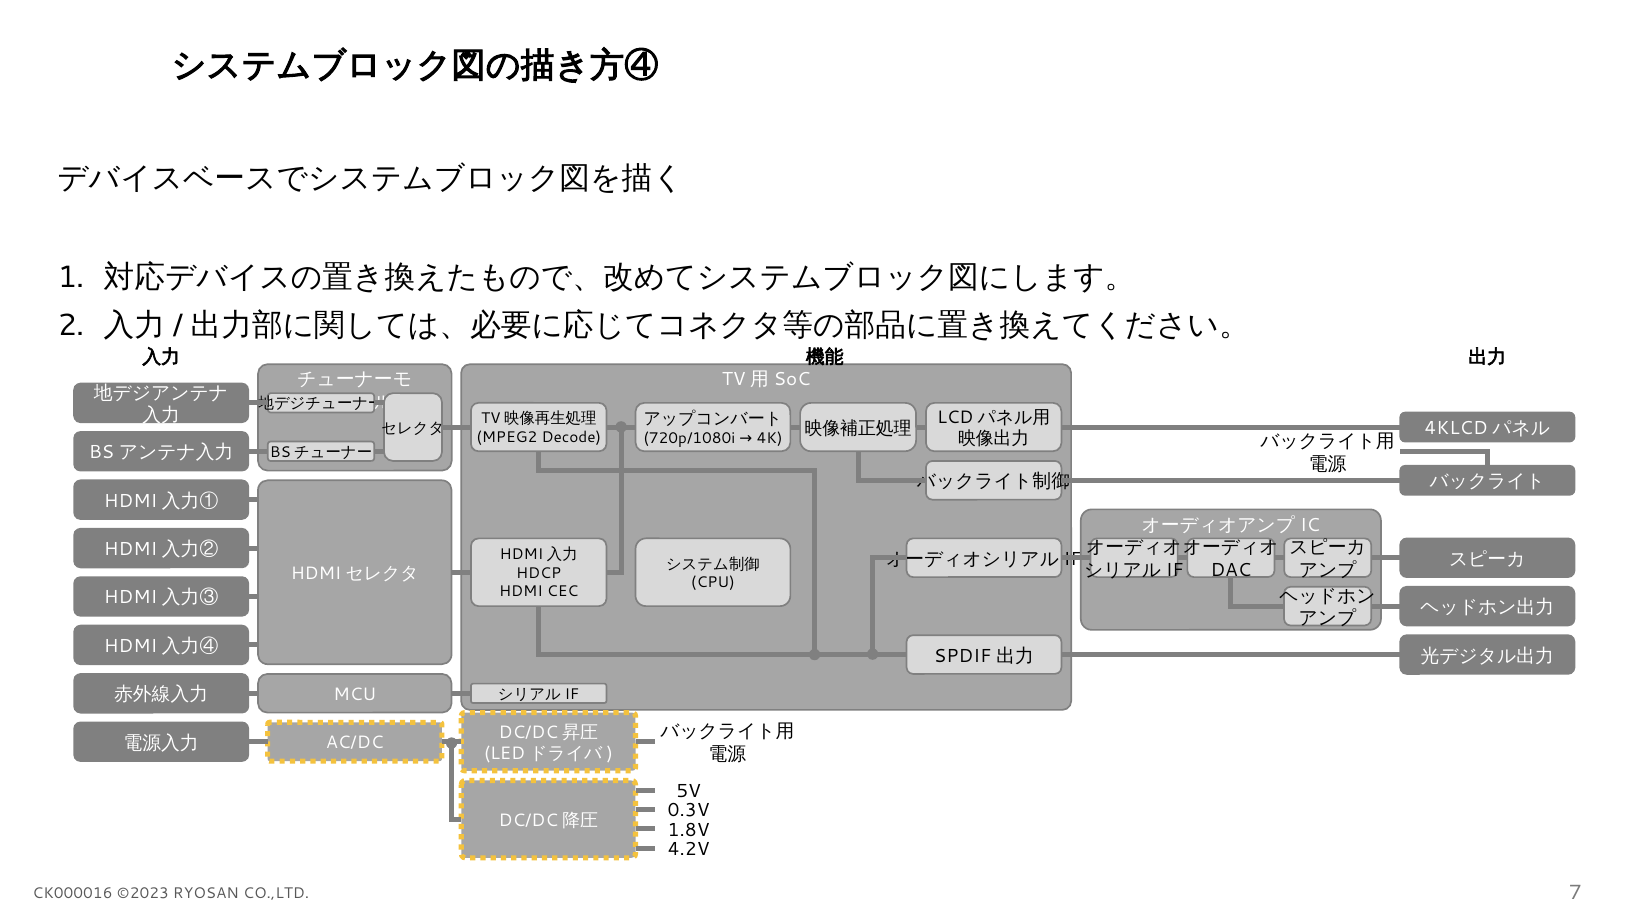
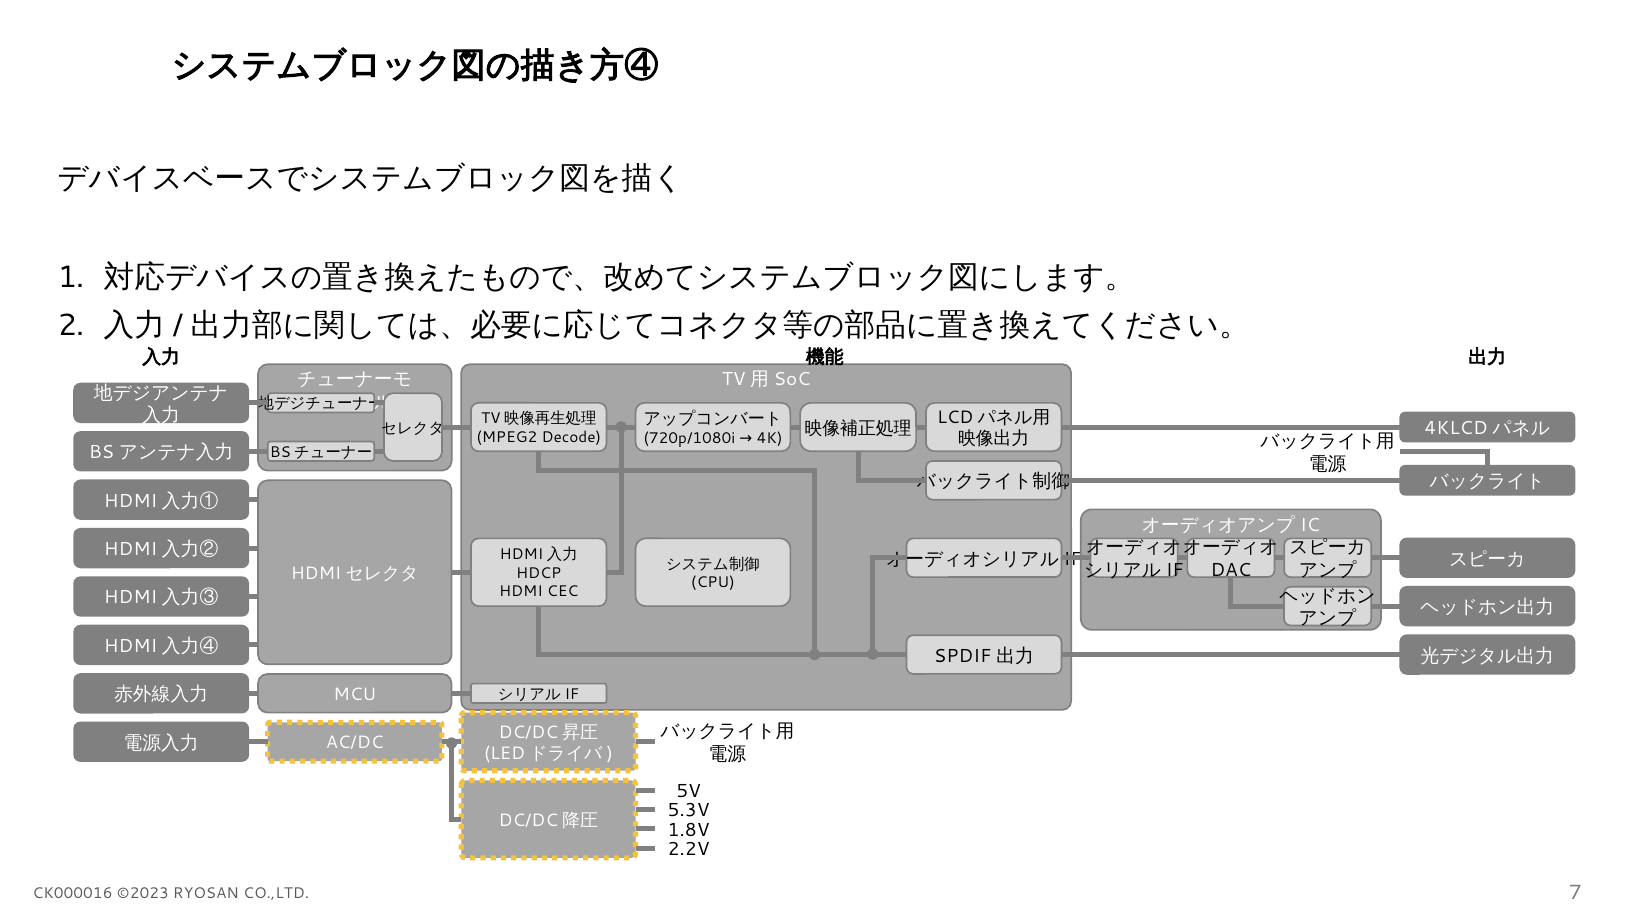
0.3V: 0.3V -> 5.3V
4.2V: 4.2V -> 2.2V
